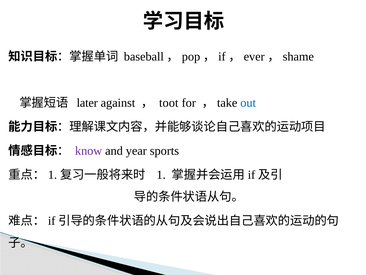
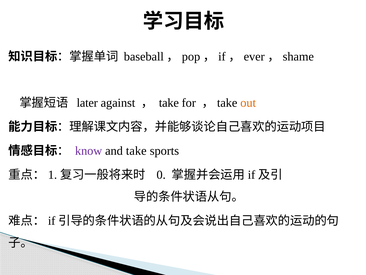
toot at (169, 103): toot -> take
out colour: blue -> orange
and year: year -> take
1: 1 -> 0
